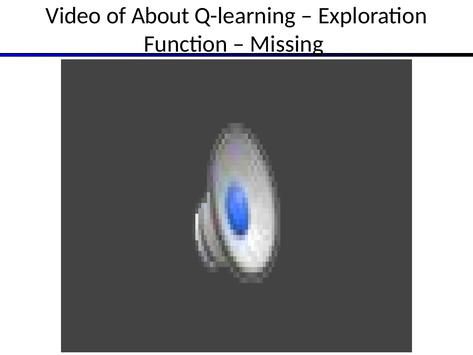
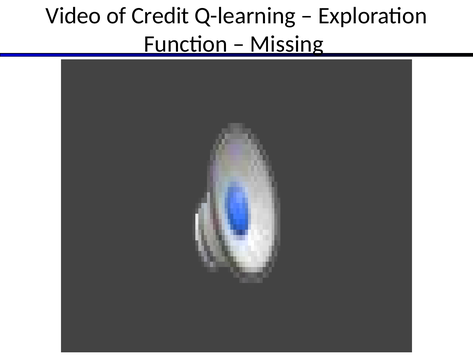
About: About -> Credit
